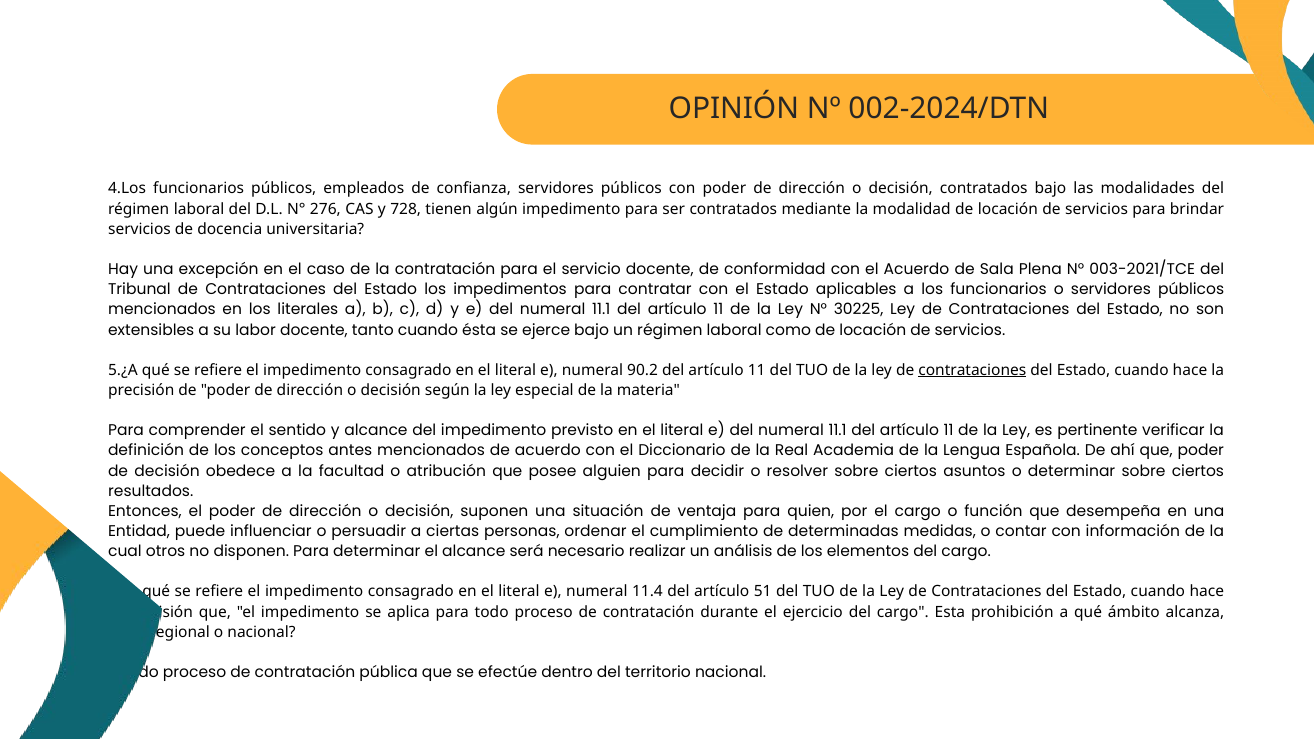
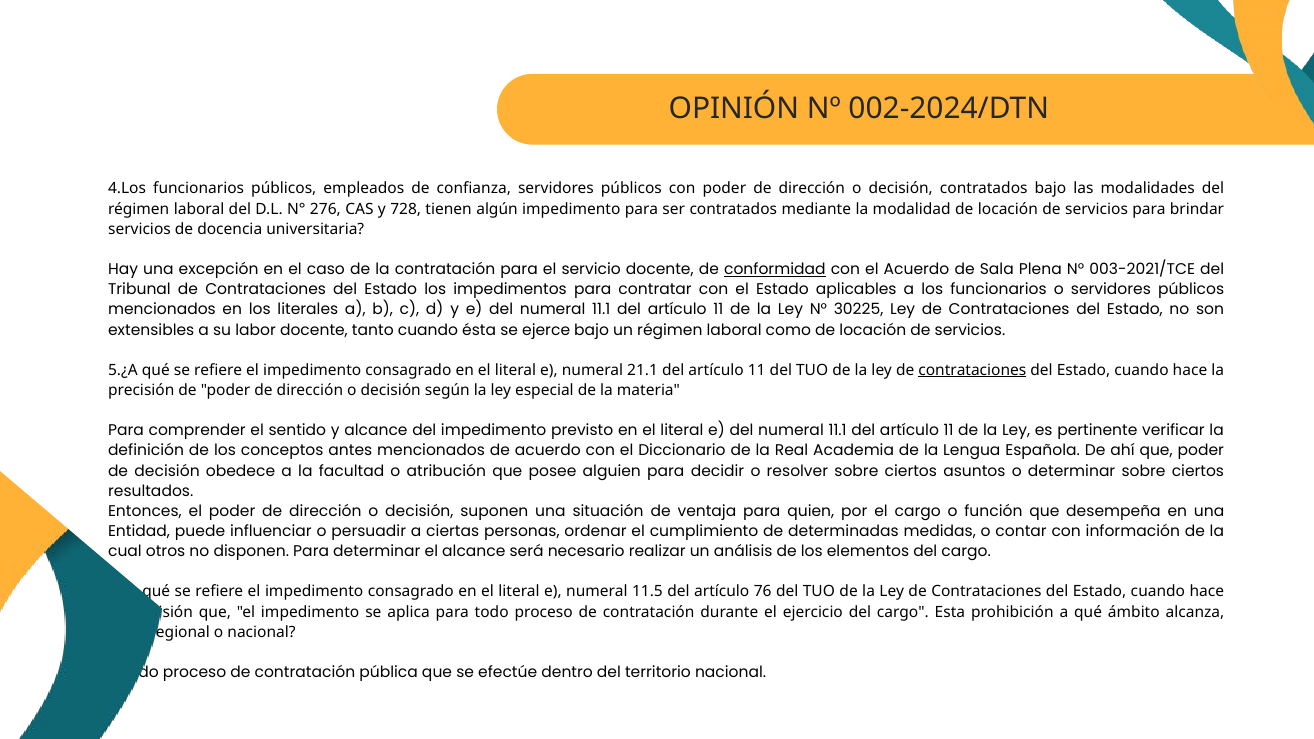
conformidad underline: none -> present
90.2: 90.2 -> 21.1
11.4: 11.4 -> 11.5
51: 51 -> 76
